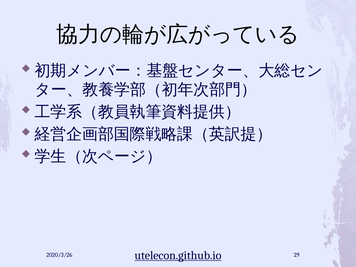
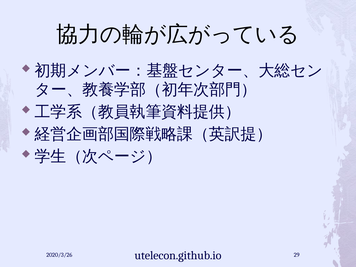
utelecon.github.io underline: present -> none
